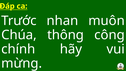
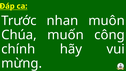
thông: thông -> muốn
